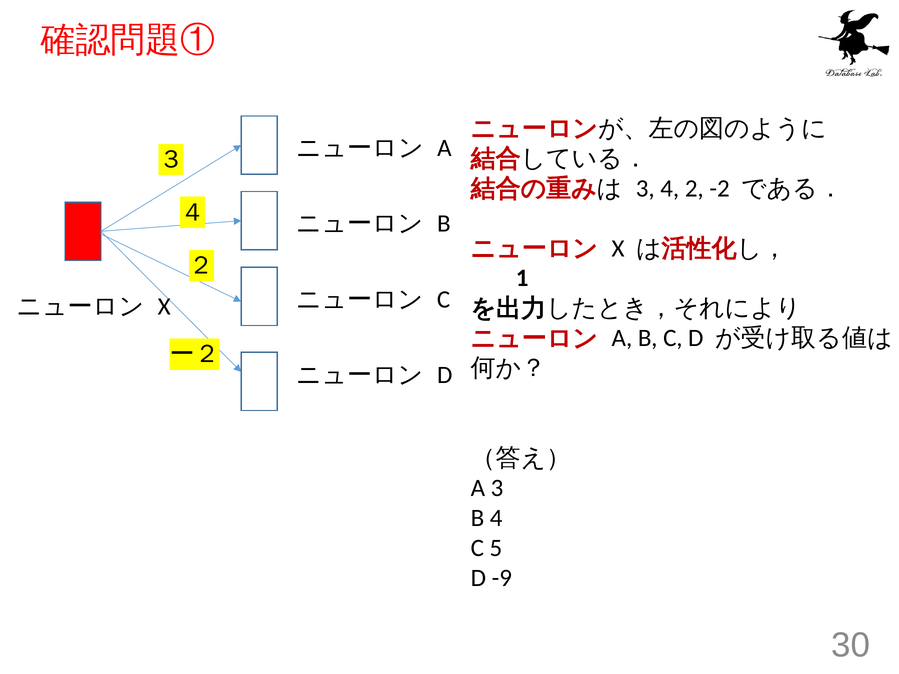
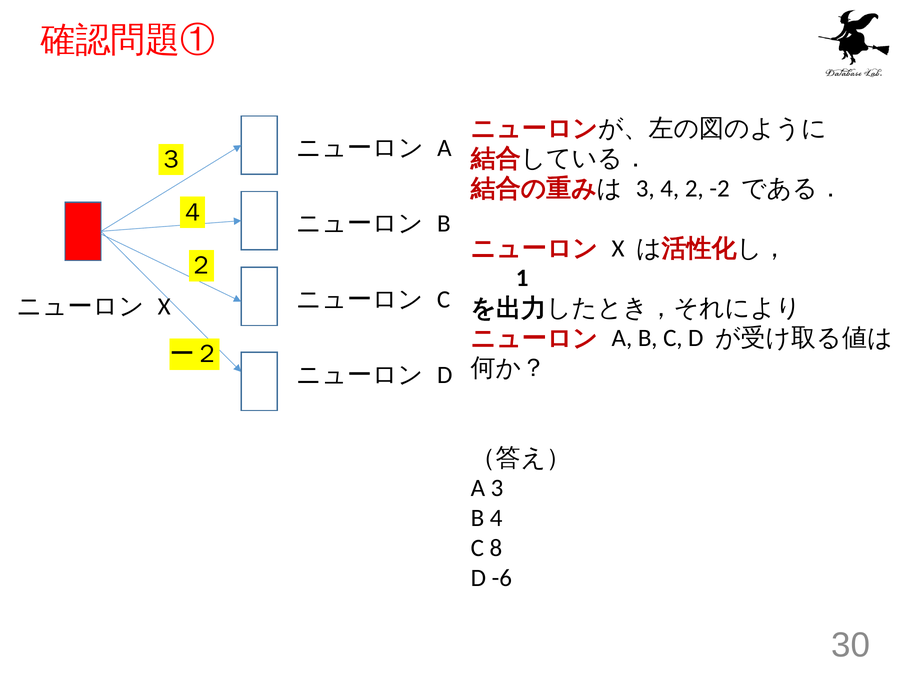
5: 5 -> 8
-9: -9 -> -6
